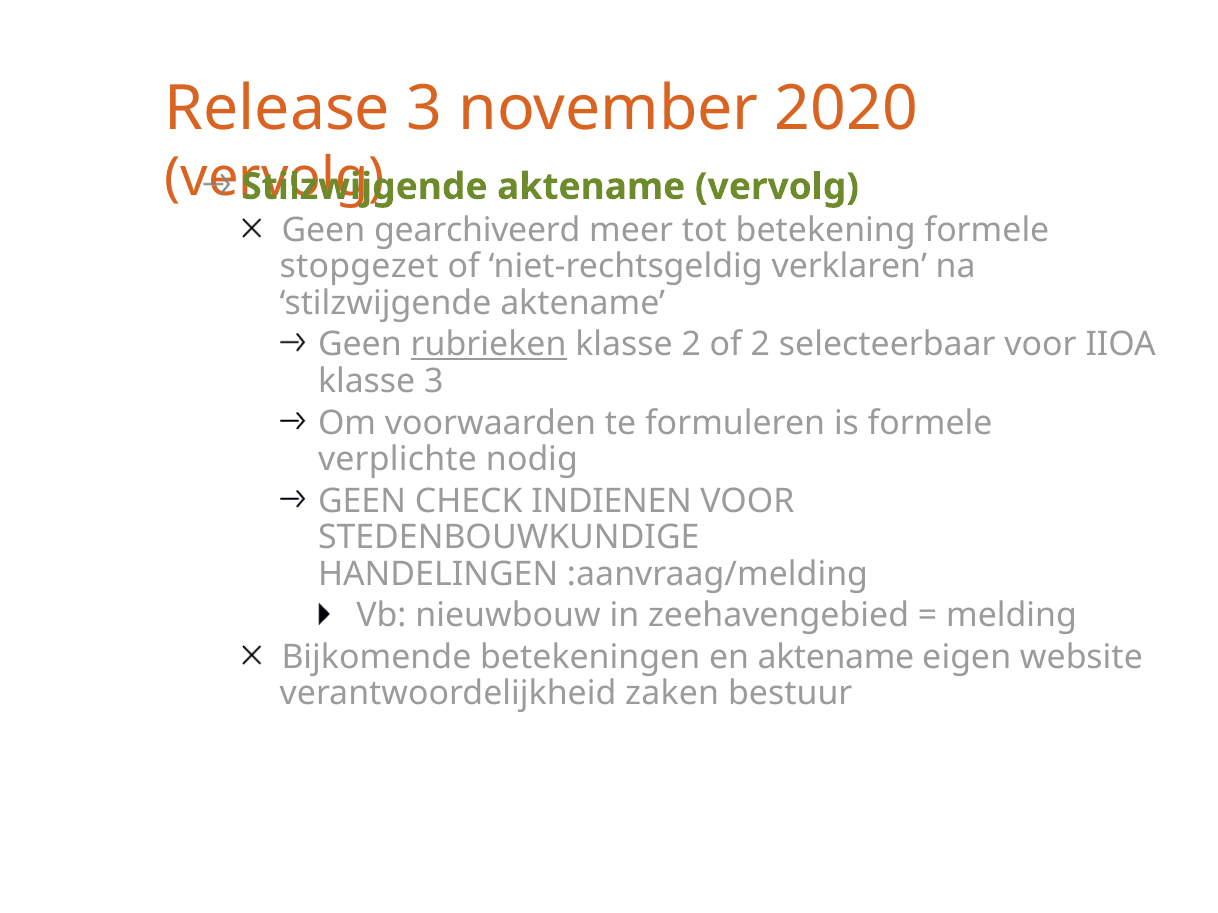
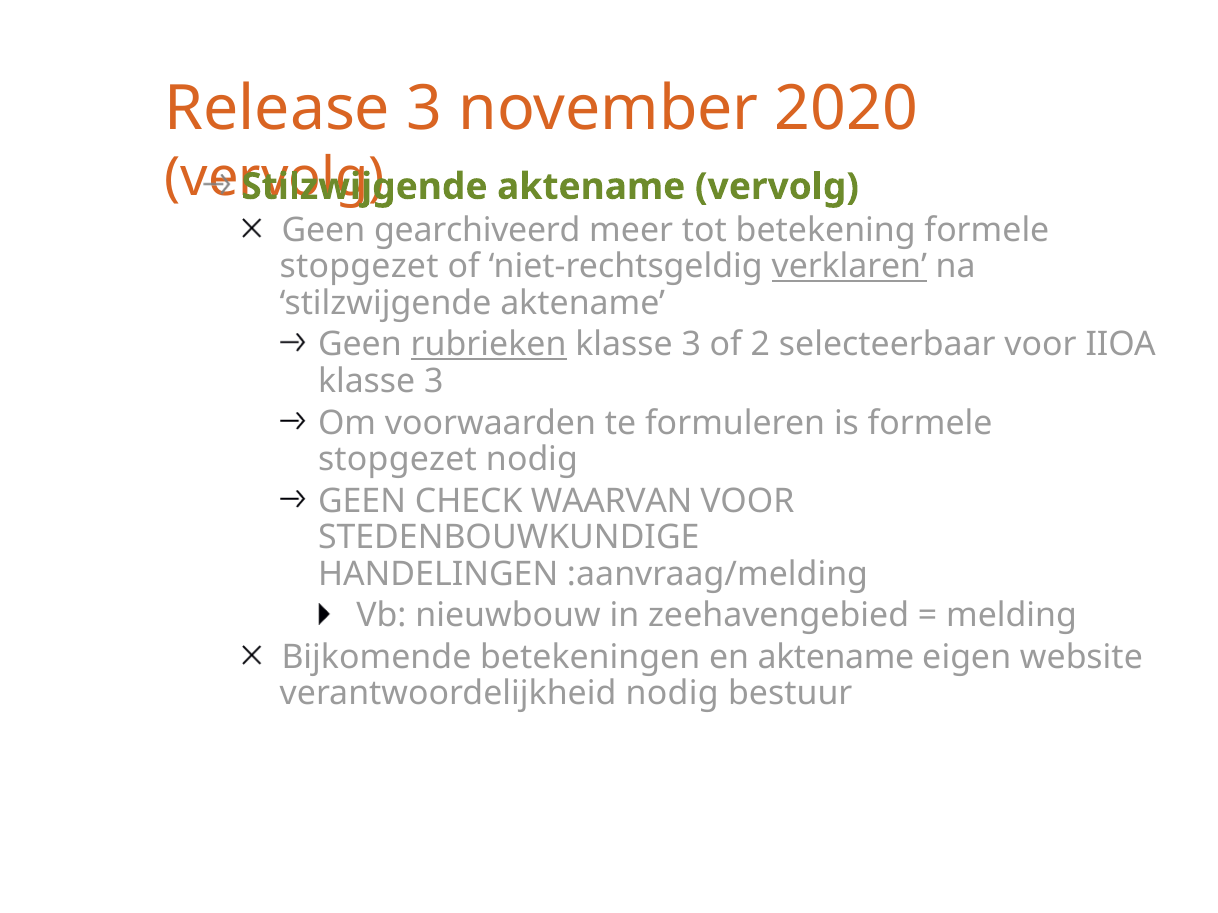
verklaren underline: none -> present
2 at (691, 345): 2 -> 3
verplichte at (397, 460): verplichte -> stopgezet
INDIENEN: INDIENEN -> WAARVAN
verantwoordelijkheid zaken: zaken -> nodig
